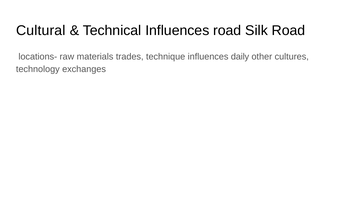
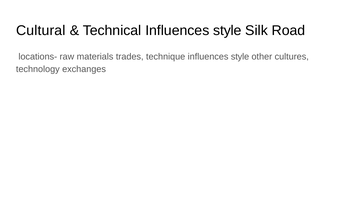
Technical Influences road: road -> style
technique influences daily: daily -> style
